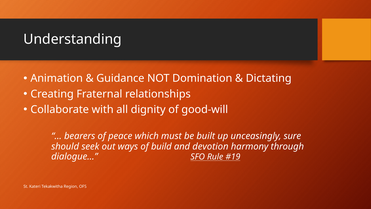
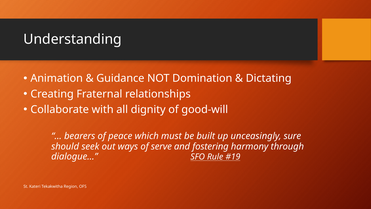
build: build -> serve
devotion: devotion -> fostering
